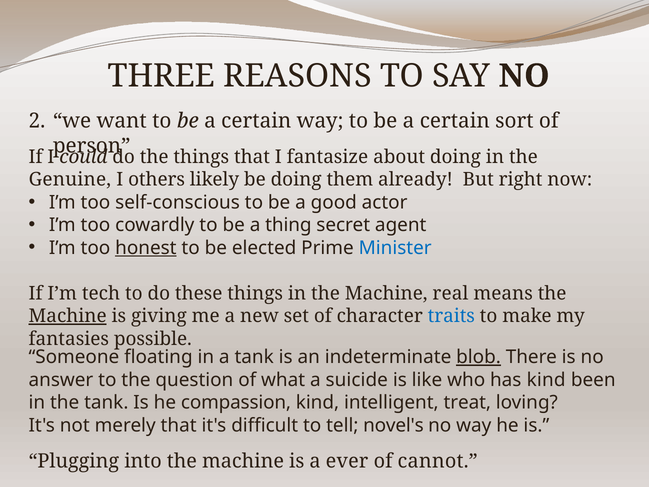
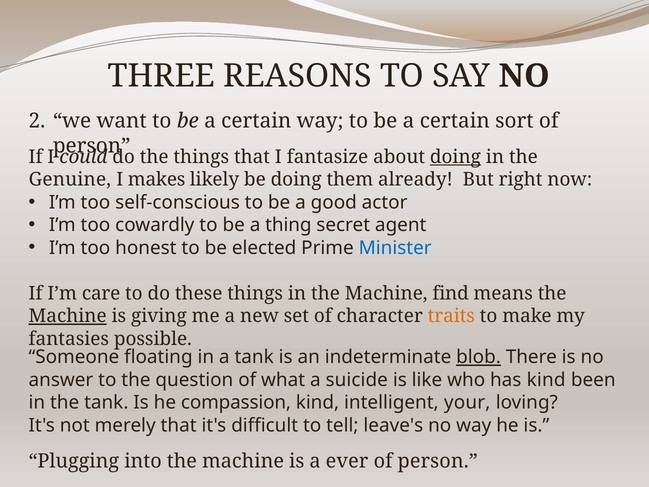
doing at (455, 157) underline: none -> present
others: others -> makes
honest underline: present -> none
tech: tech -> care
real: real -> find
traits colour: blue -> orange
treat: treat -> your
novel's: novel's -> leave's
cannot at (438, 461): cannot -> person
